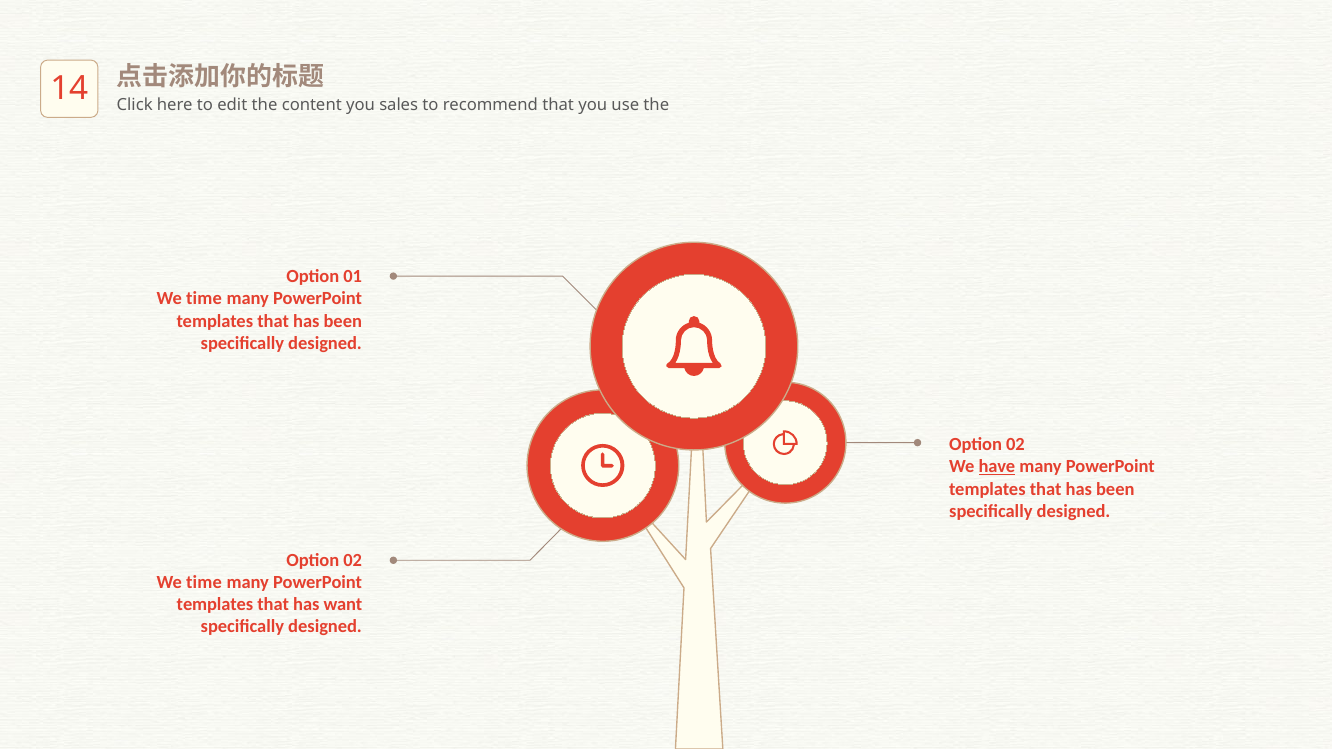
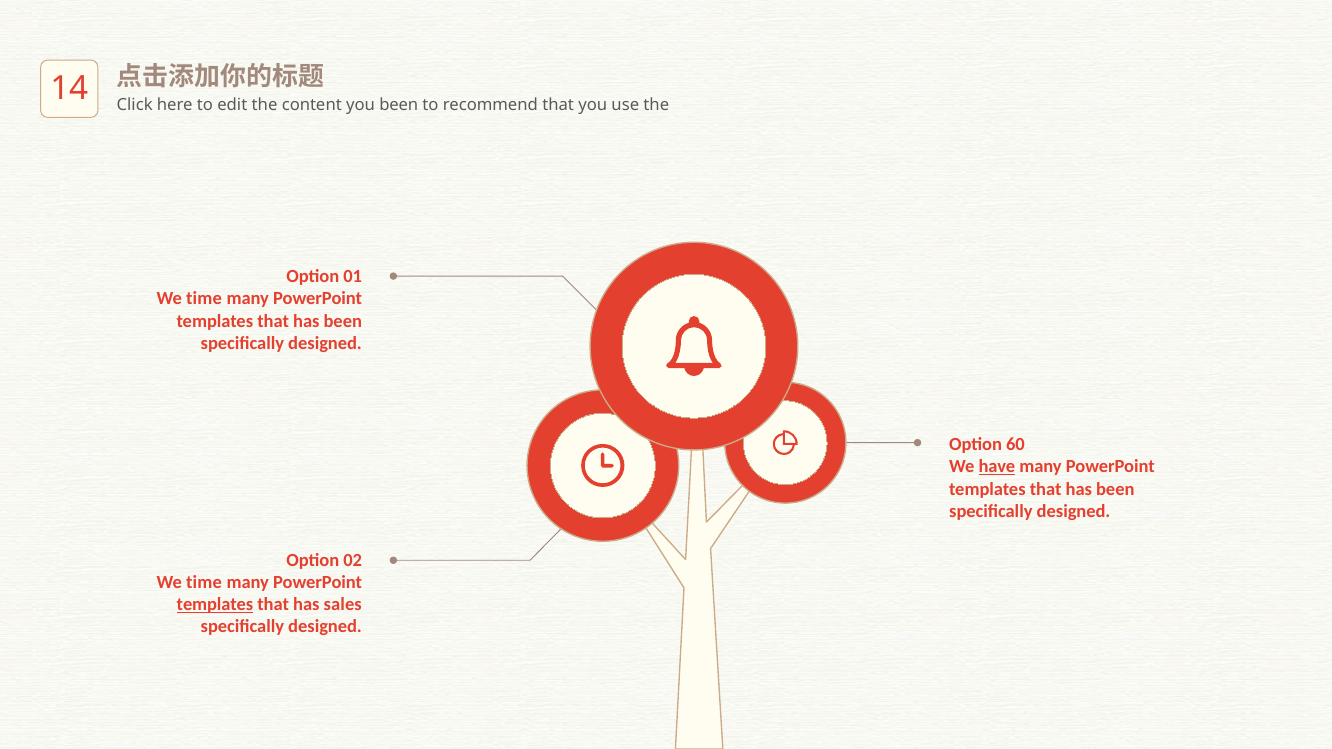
you sales: sales -> been
02 at (1015, 445): 02 -> 60
templates at (215, 604) underline: none -> present
want: want -> sales
